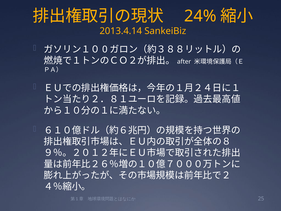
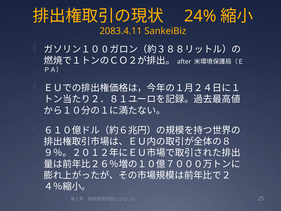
2013.4.14: 2013.4.14 -> 2083.4.11
